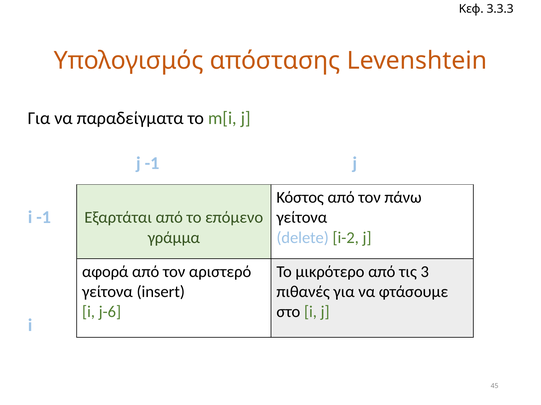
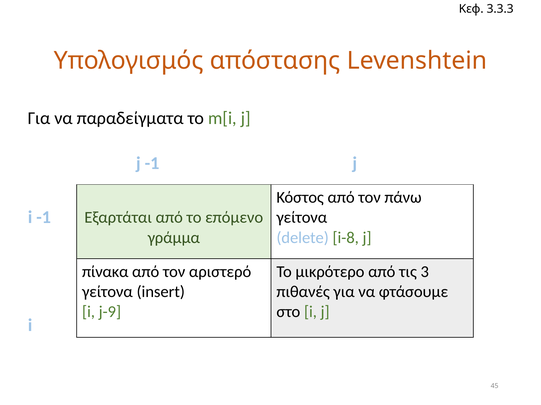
i-2: i-2 -> i-8
αφορά: αφορά -> πίνακα
j-6: j-6 -> j-9
